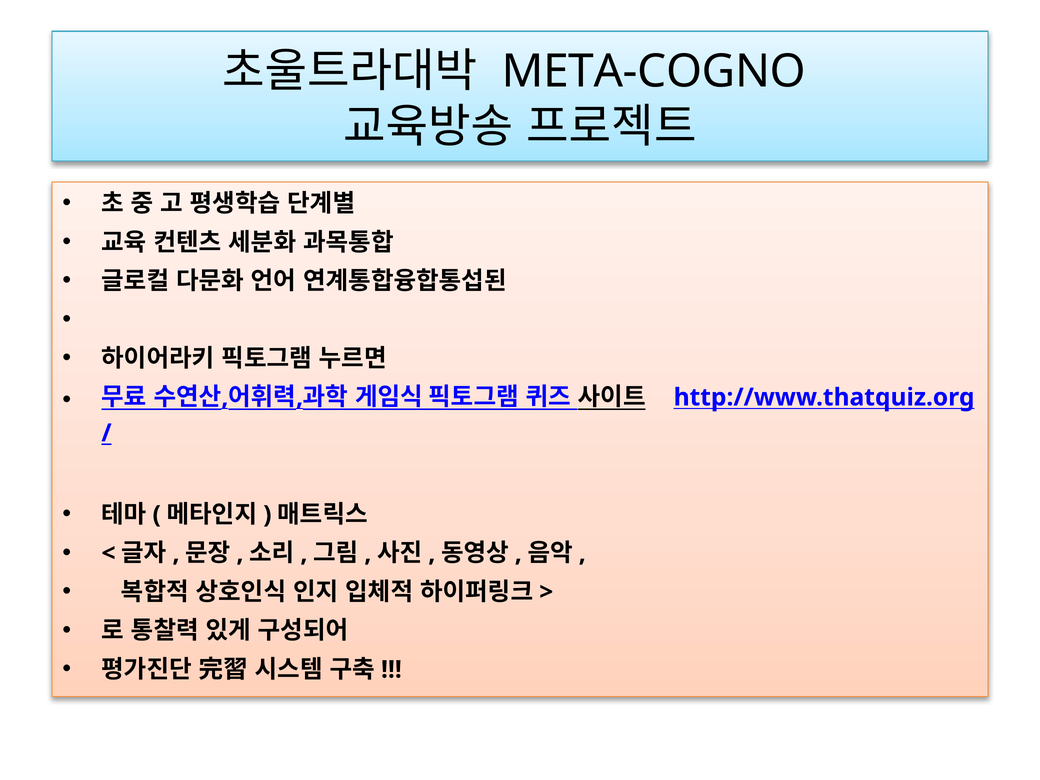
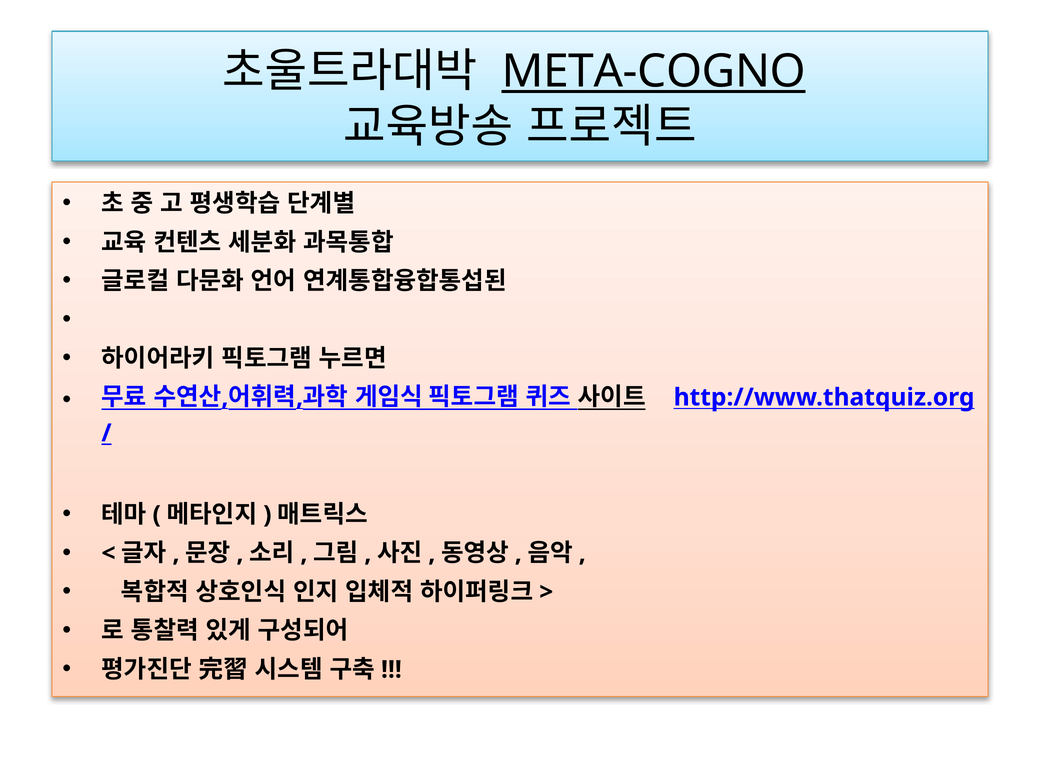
META-COGNO underline: none -> present
